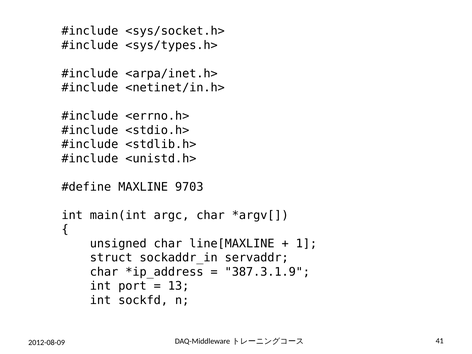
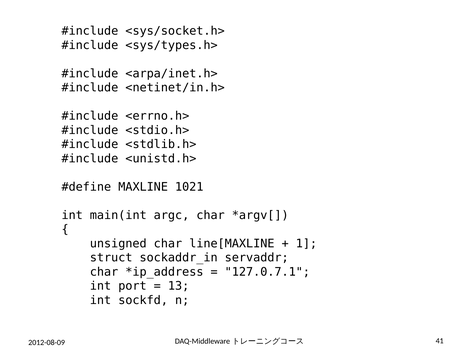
9703: 9703 -> 1021
387.3.1.9: 387.3.1.9 -> 127.0.7.1
